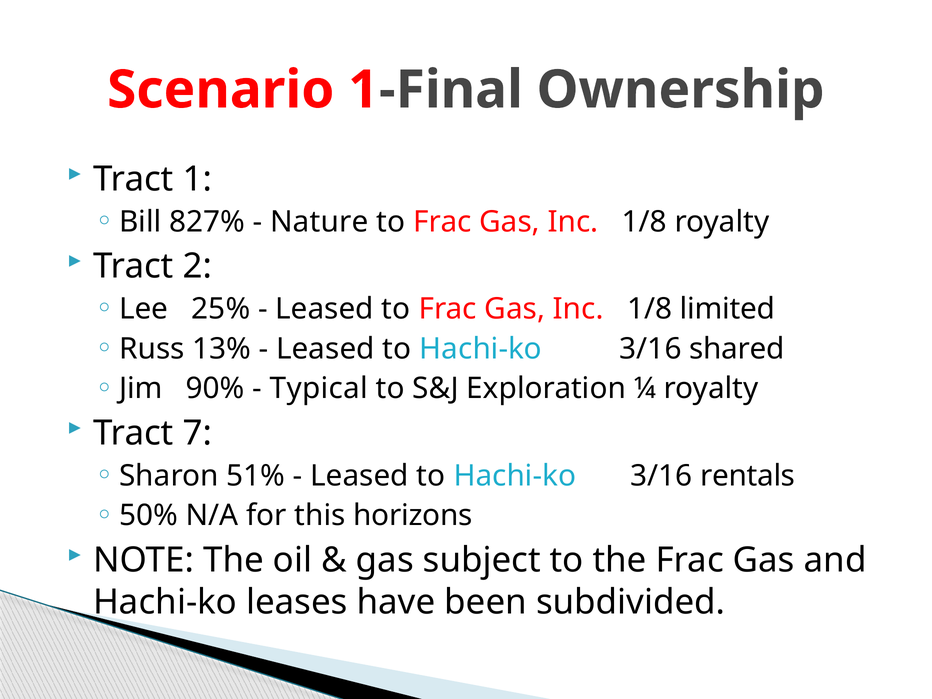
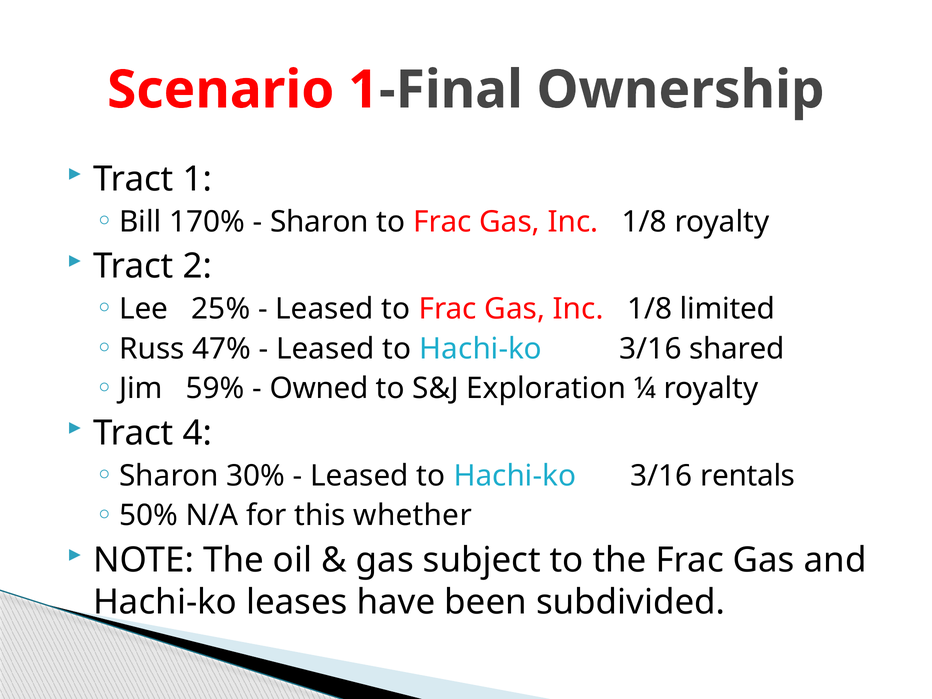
827%: 827% -> 170%
Nature at (319, 222): Nature -> Sharon
13%: 13% -> 47%
90%: 90% -> 59%
Typical: Typical -> Owned
7: 7 -> 4
51%: 51% -> 30%
horizons: horizons -> whether
